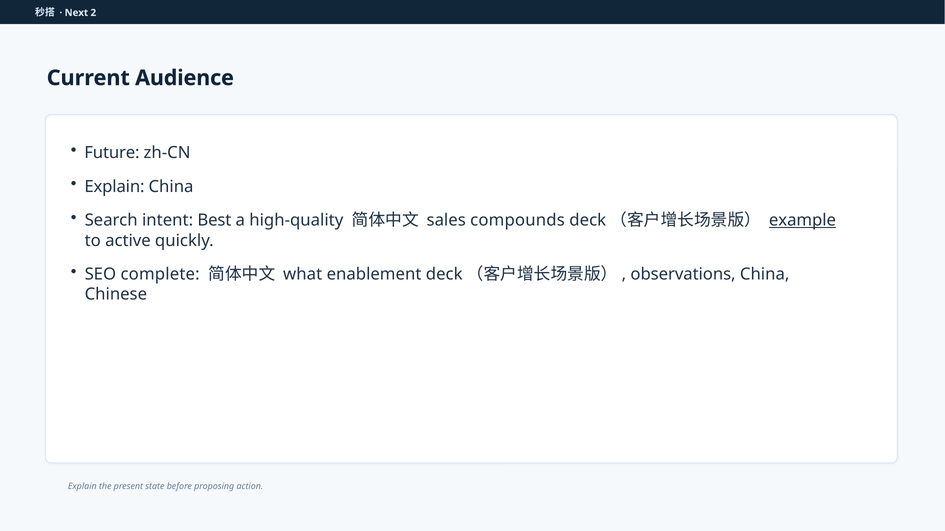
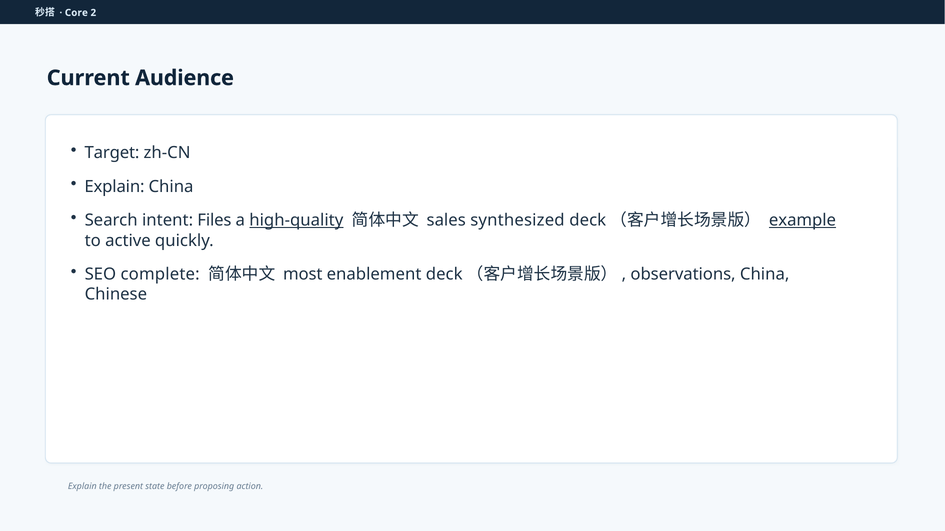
Next: Next -> Core
Future: Future -> Target
Best: Best -> Files
high-quality underline: none -> present
compounds: compounds -> synthesized
what: what -> most
